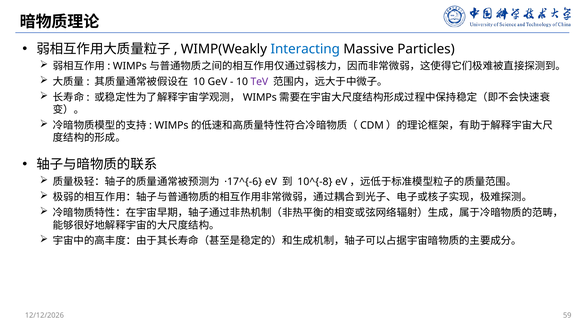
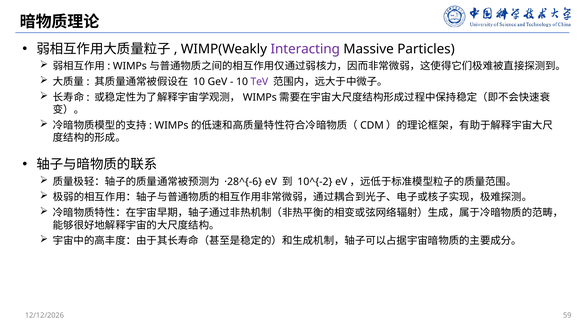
Interacting colour: blue -> purple
·17^{-6: ·17^{-6 -> ·28^{-6
10^{-8: 10^{-8 -> 10^{-2
